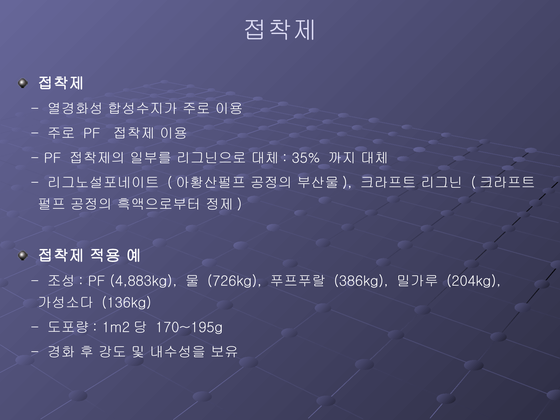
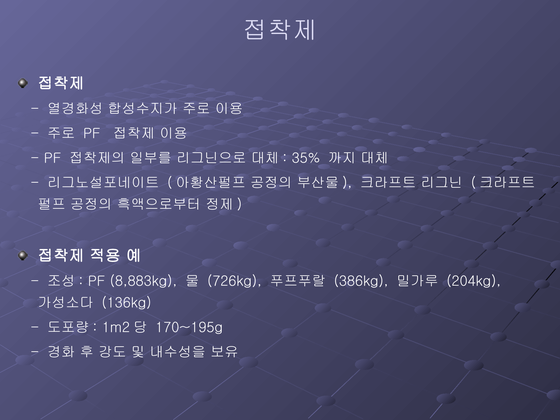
4,883kg: 4,883kg -> 8,883kg
